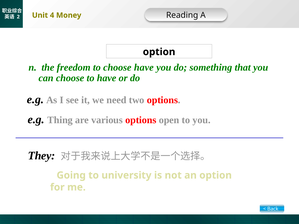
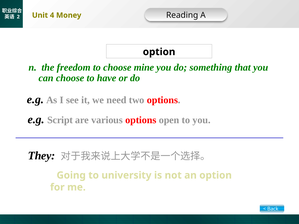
choose have: have -> mine
Thing: Thing -> Script
